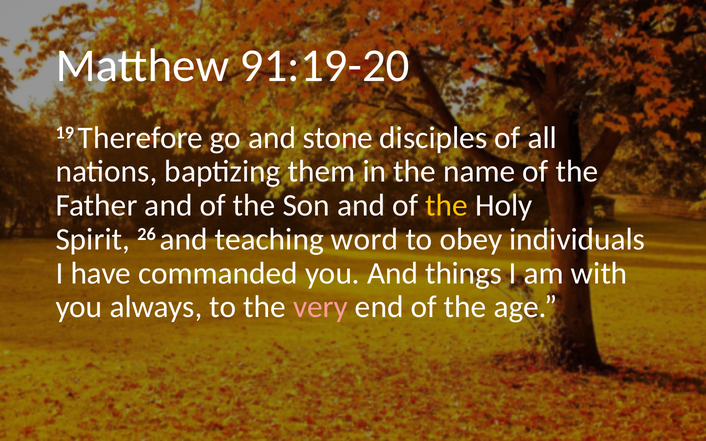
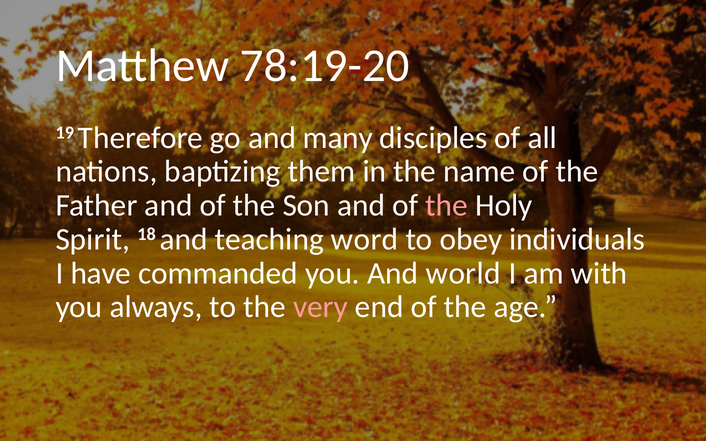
91:19-20: 91:19-20 -> 78:19-20
stone: stone -> many
the at (447, 206) colour: yellow -> pink
26: 26 -> 18
things: things -> world
